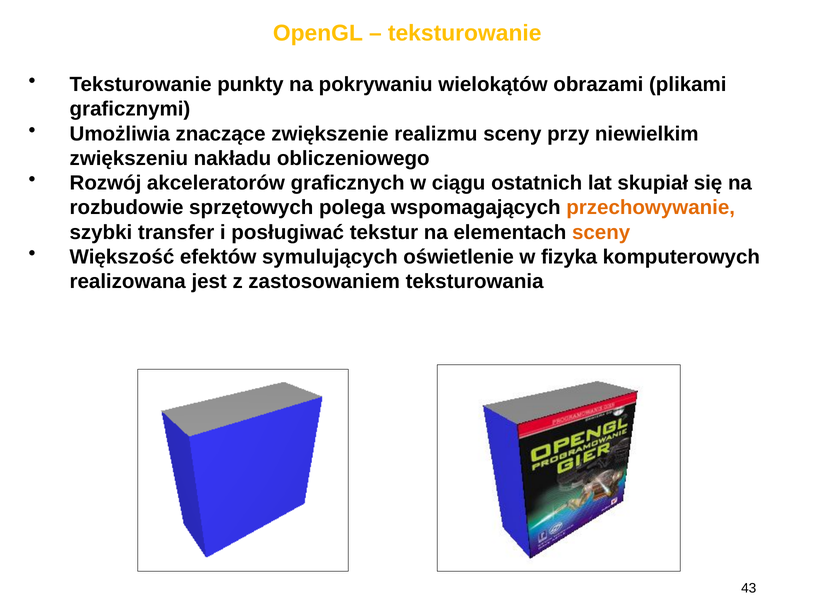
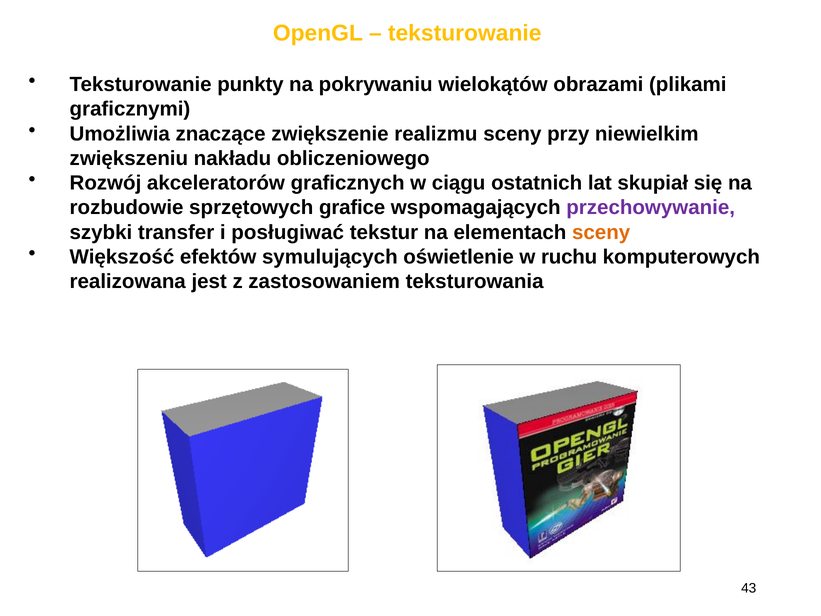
polega: polega -> grafice
przechowywanie colour: orange -> purple
fizyka: fizyka -> ruchu
